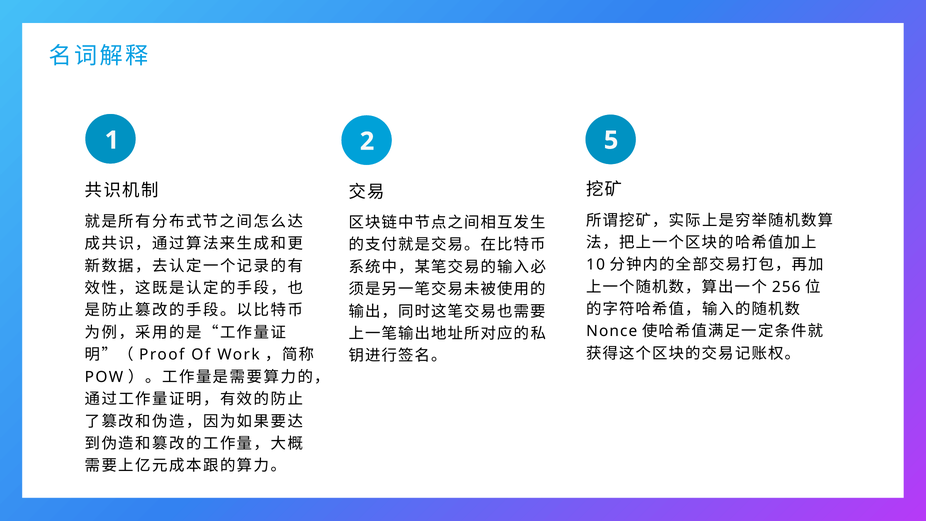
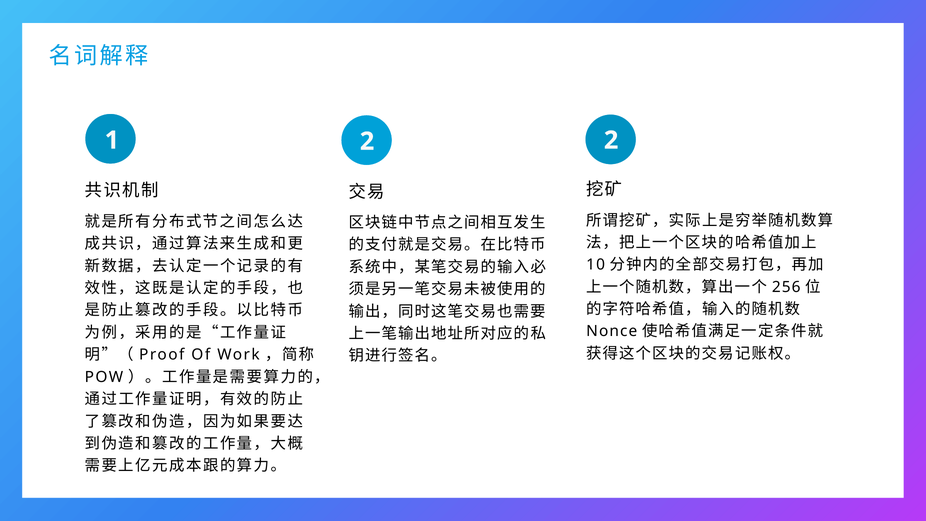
2 5: 5 -> 2
